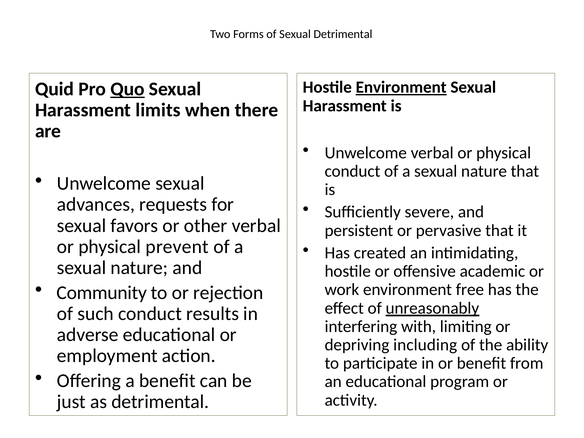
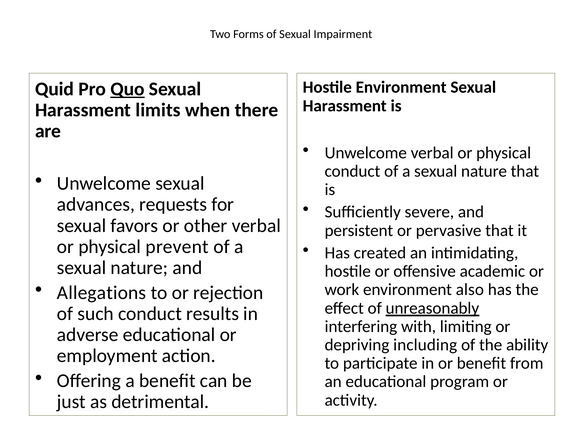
Sexual Detrimental: Detrimental -> Impairment
Environment at (401, 87) underline: present -> none
Community: Community -> Allegations
free: free -> also
